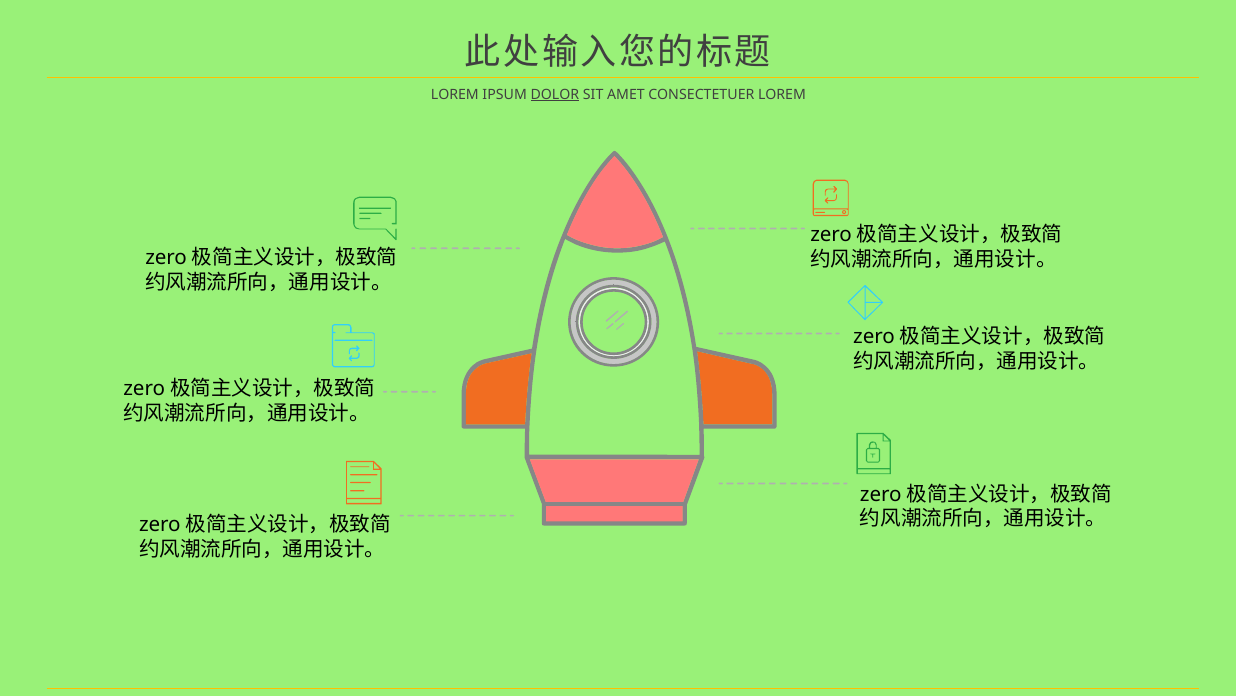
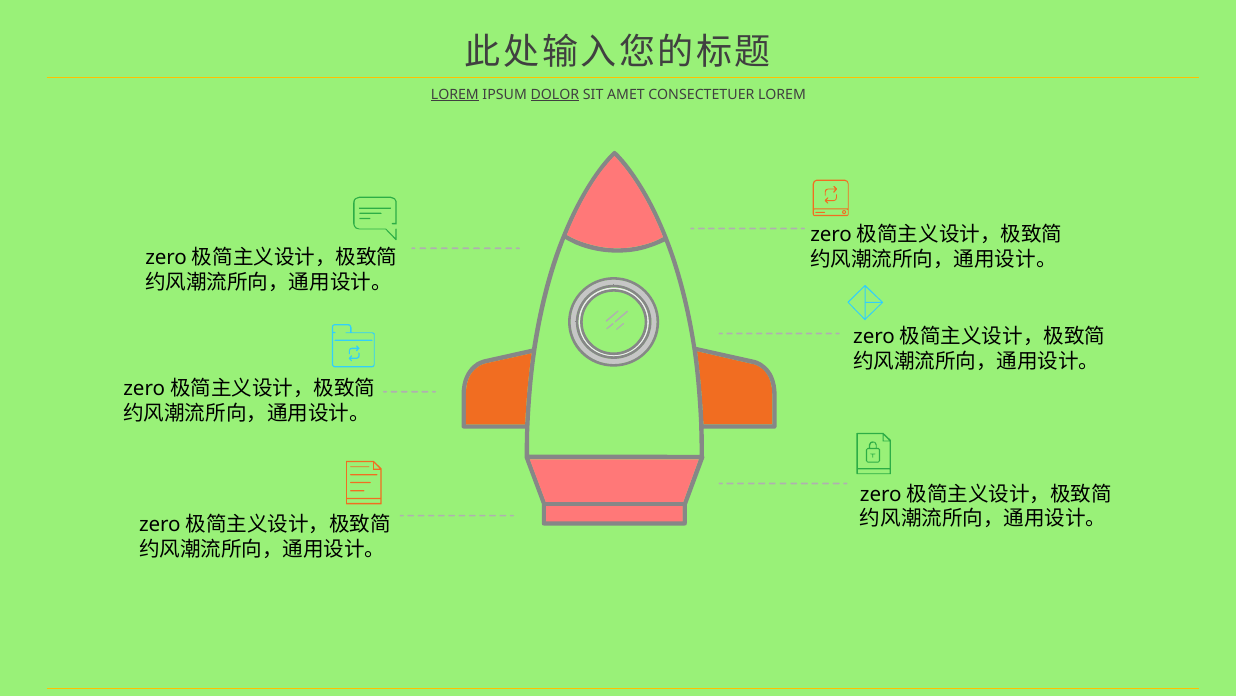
LOREM at (455, 95) underline: none -> present
